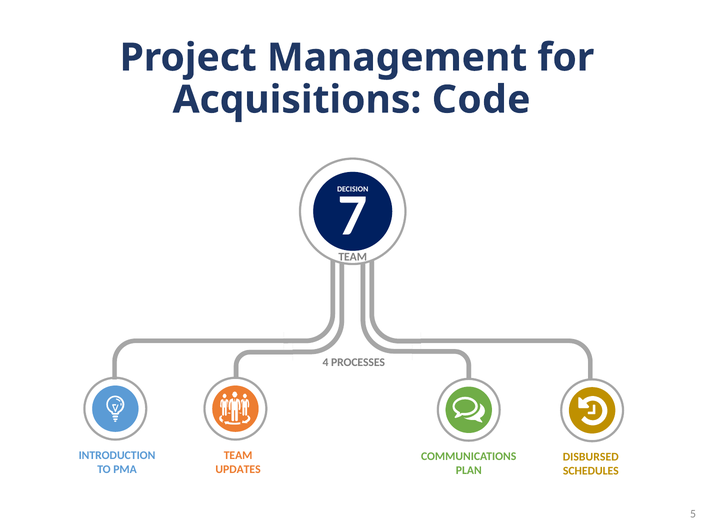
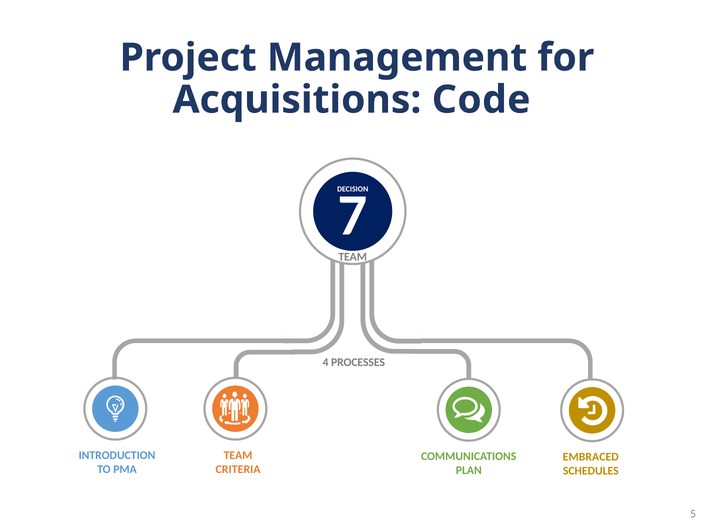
DISBURSED: DISBURSED -> EMBRACED
UPDATES: UPDATES -> CRITERIA
